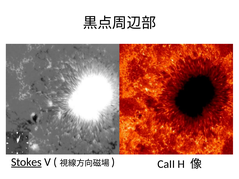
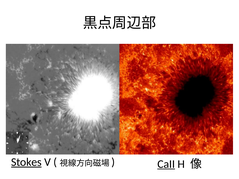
CaII underline: none -> present
